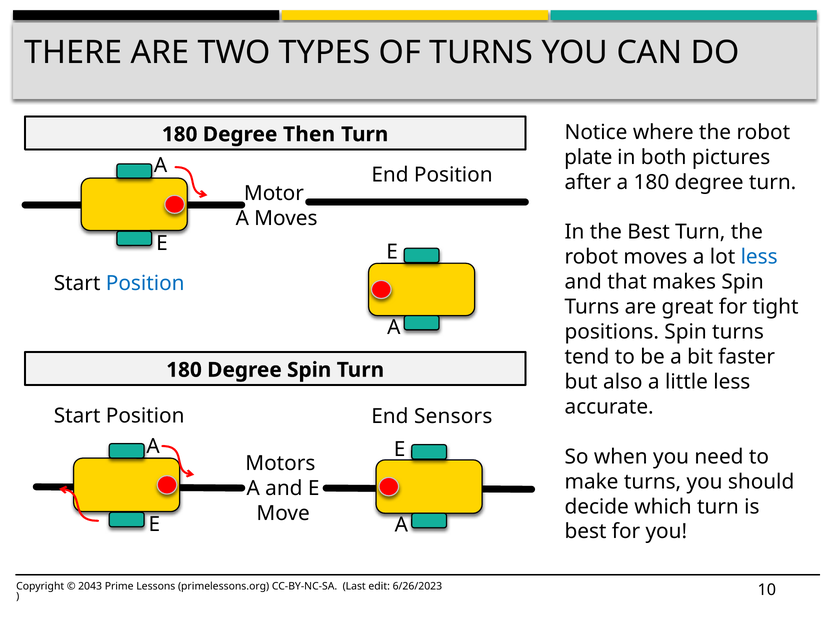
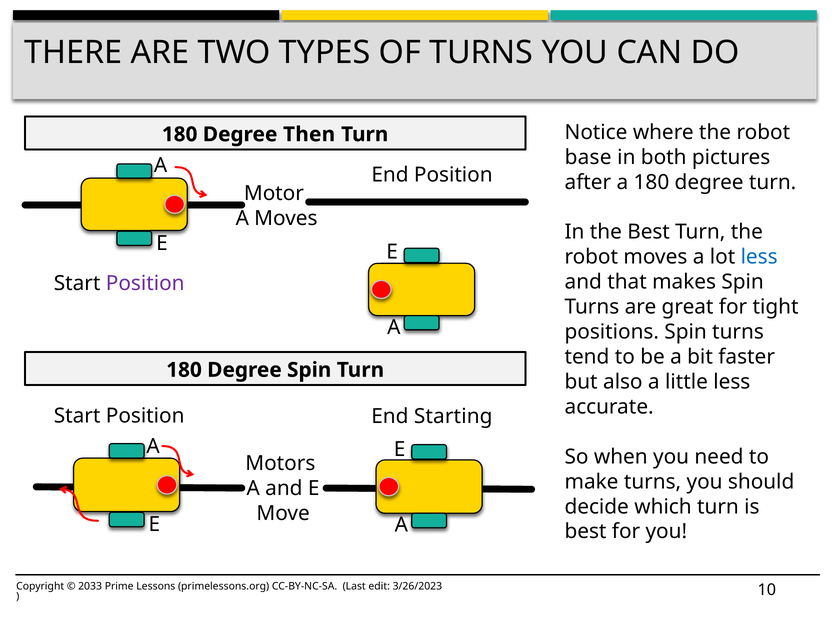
plate: plate -> base
Position at (145, 284) colour: blue -> purple
Sensors: Sensors -> Starting
2043: 2043 -> 2033
6/26/2023: 6/26/2023 -> 3/26/2023
